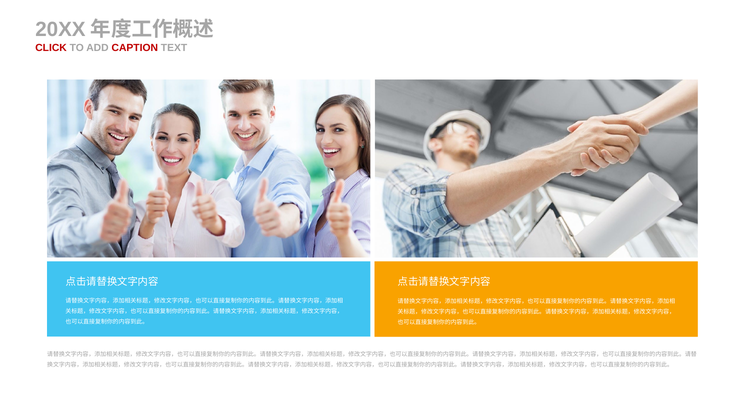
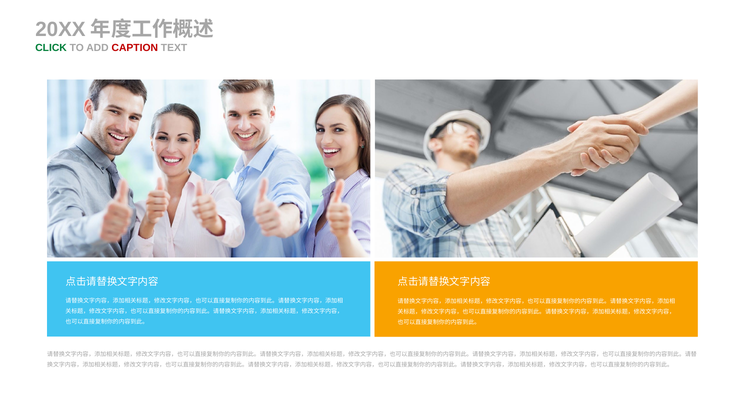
CLICK colour: red -> green
